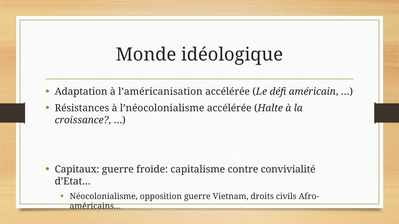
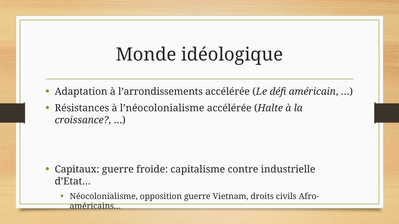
l’américanisation: l’américanisation -> l’arrondissements
convivialité: convivialité -> industrielle
